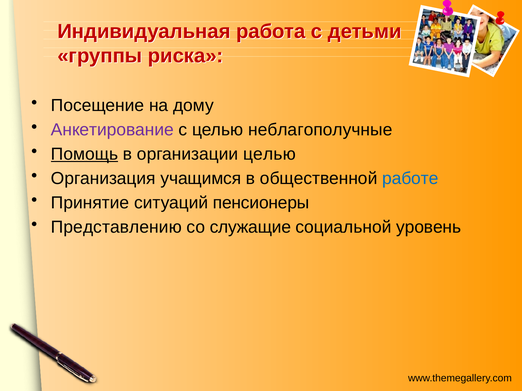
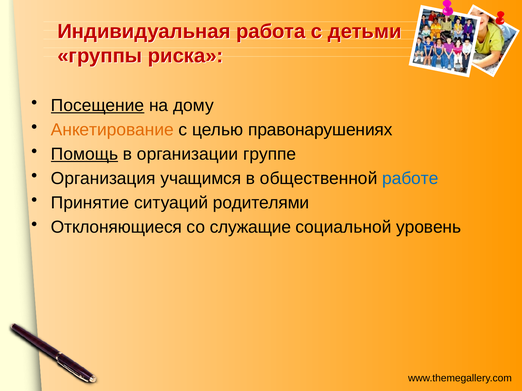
Посещение underline: none -> present
Анкетирование colour: purple -> orange
неблагополучные: неблагополучные -> правонарушениях
организации целью: целью -> группе
пенсионеры: пенсионеры -> родителями
Представлению: Представлению -> Отклоняющиеся
